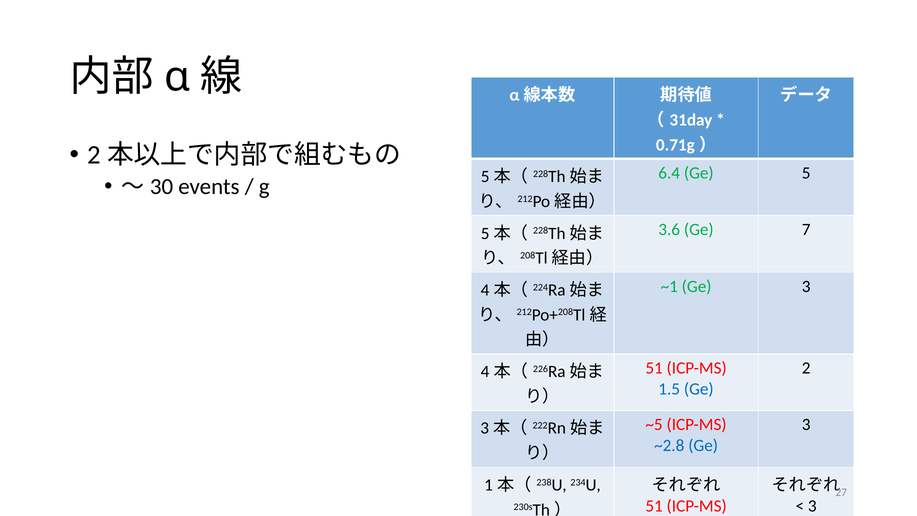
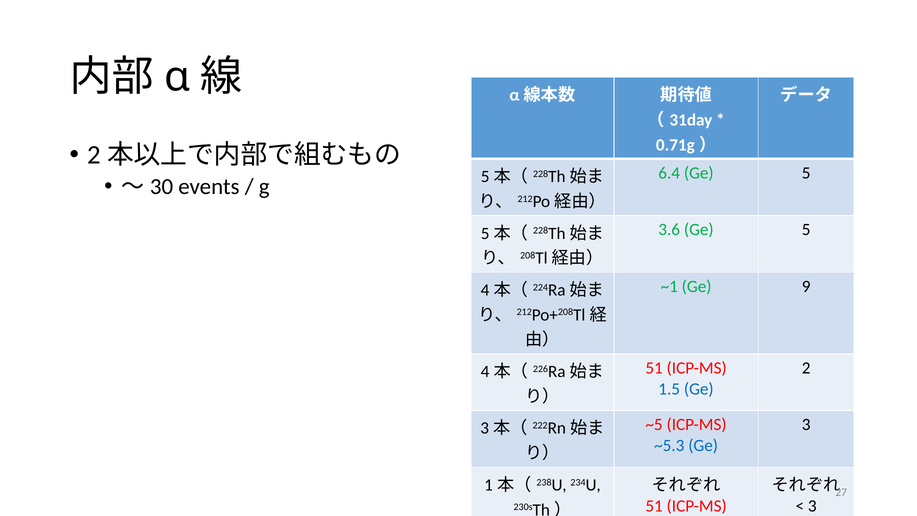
3.6 Ge 7: 7 -> 5
~1 Ge 3: 3 -> 9
~2.8: ~2.8 -> ~5.3
